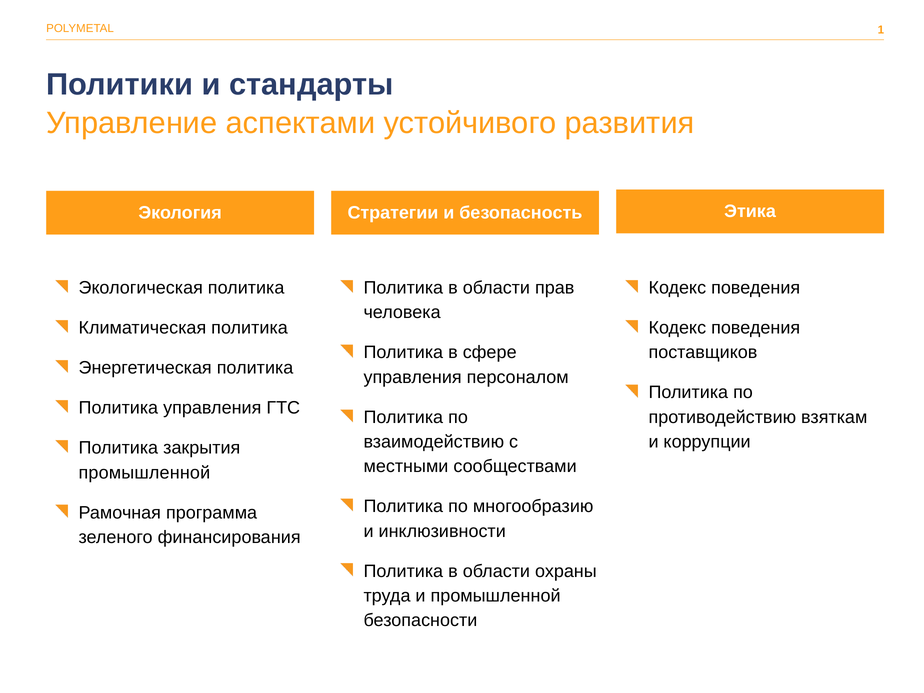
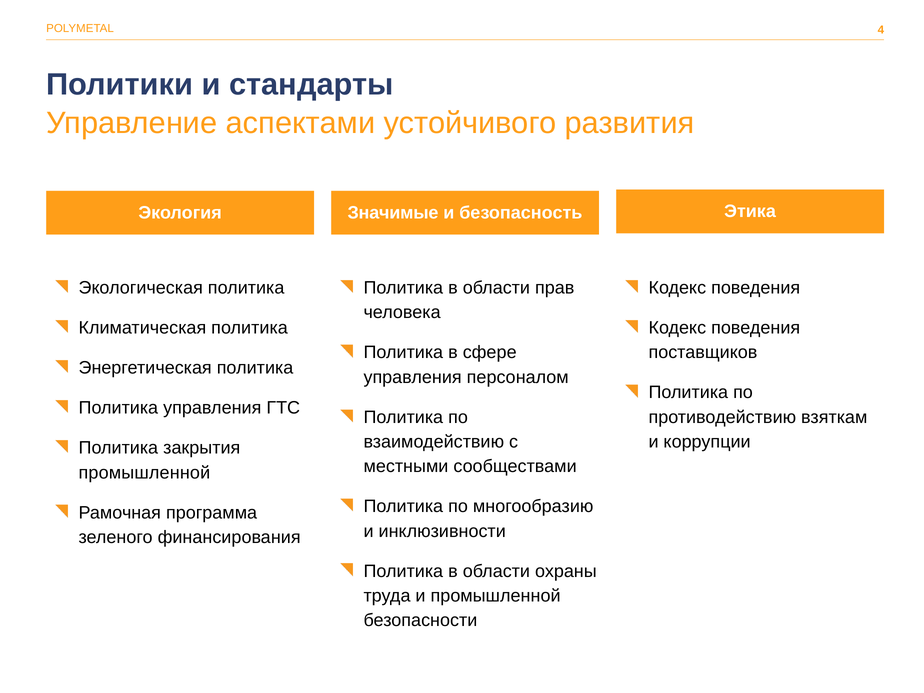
1: 1 -> 4
Стратегии: Стратегии -> Значимые
